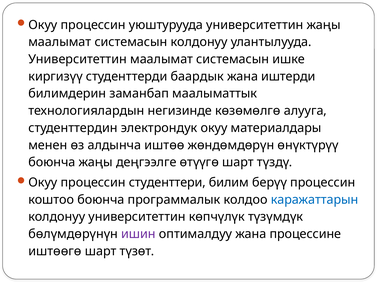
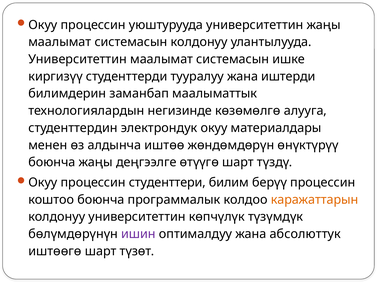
баардык: баардык -> тууралуу
каражаттарын colour: blue -> orange
процессине: процессине -> абсолюттук
